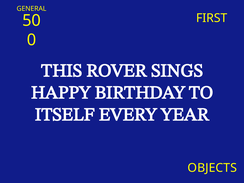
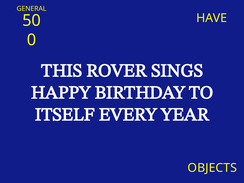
FIRST: FIRST -> HAVE
